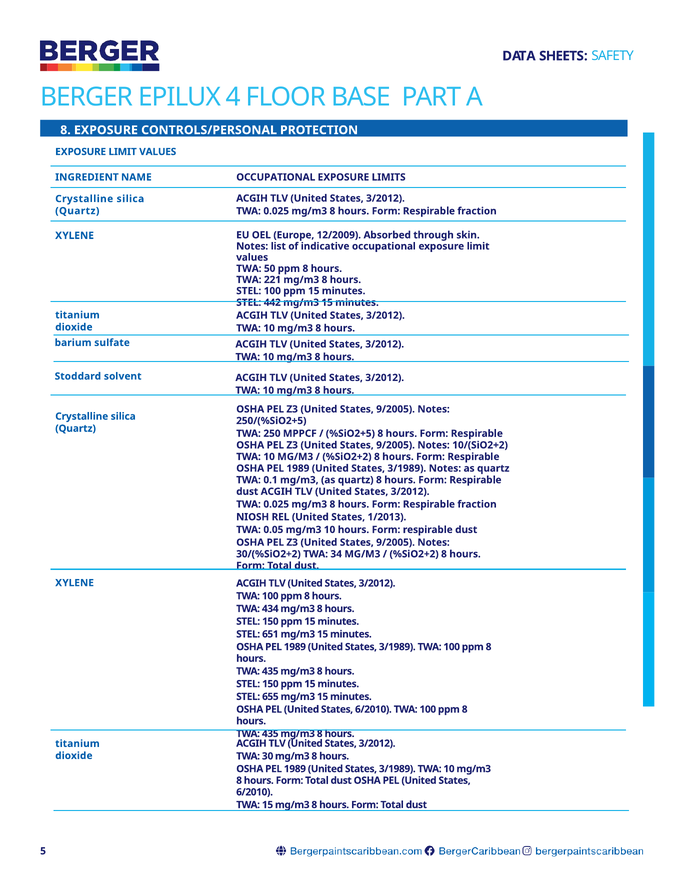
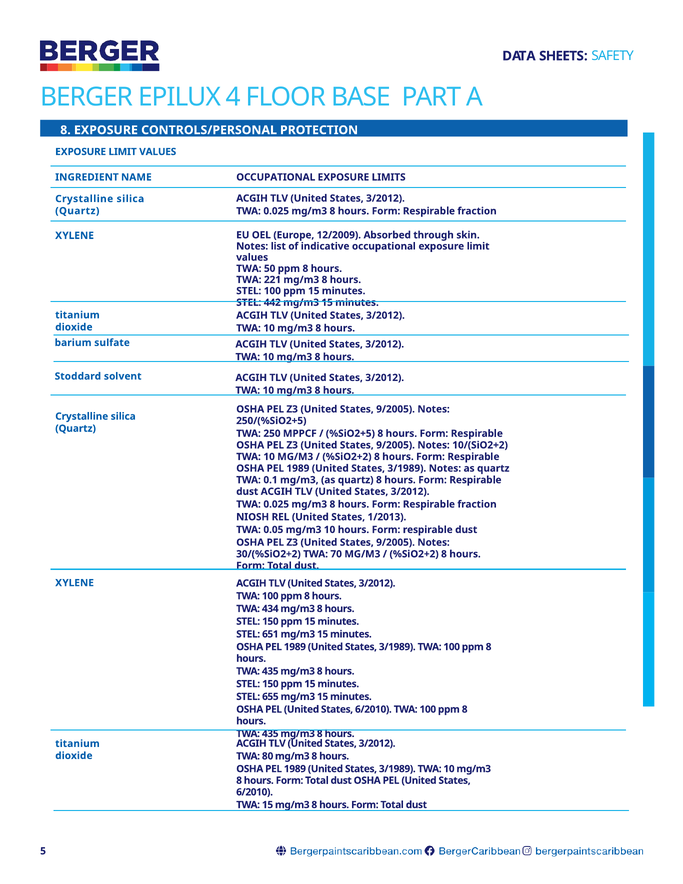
34: 34 -> 70
30: 30 -> 80
